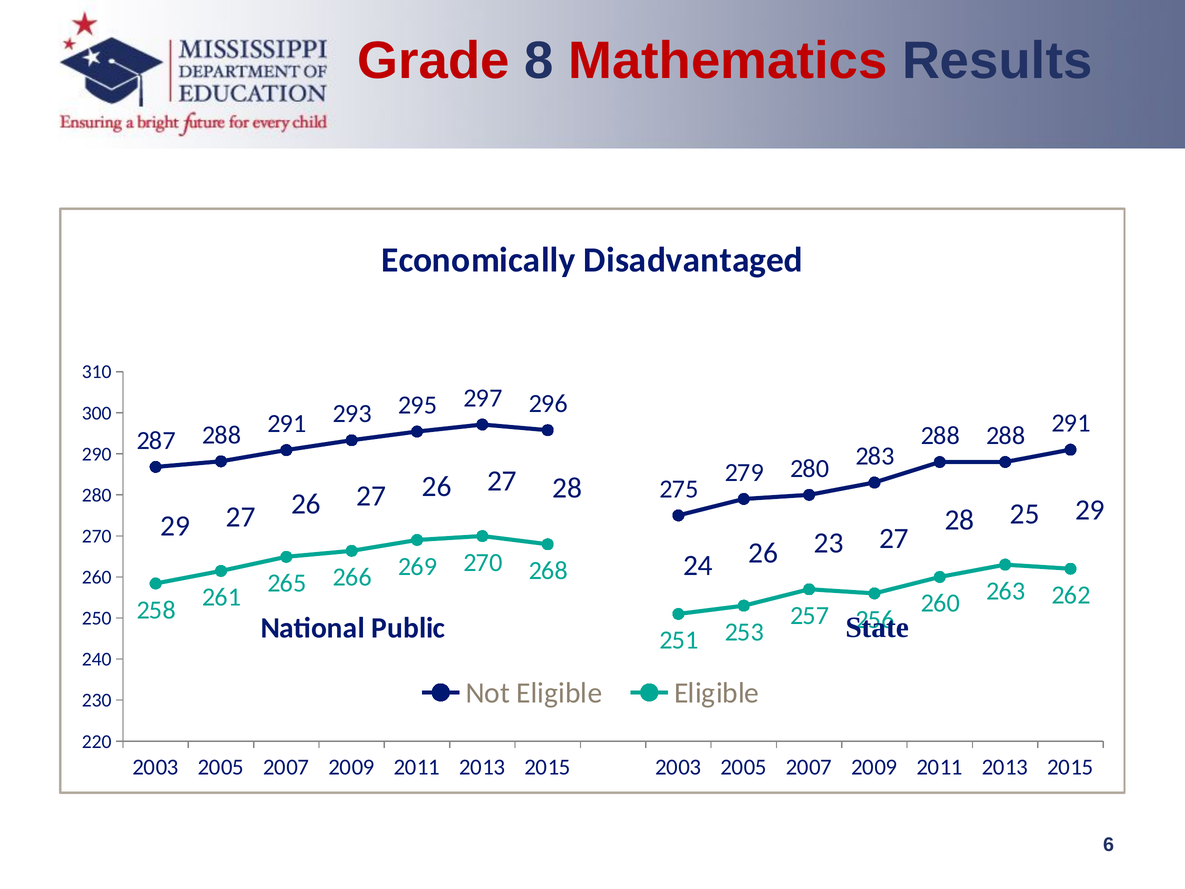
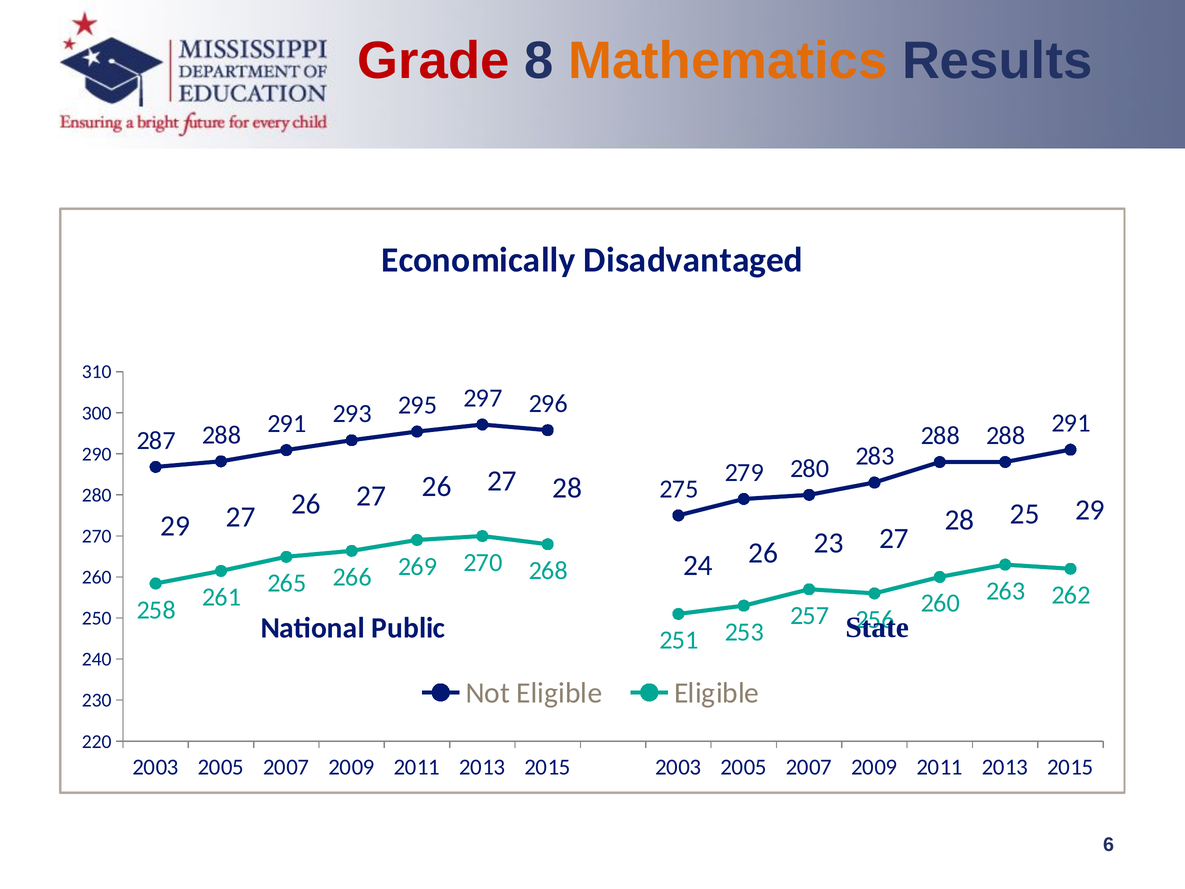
Mathematics colour: red -> orange
